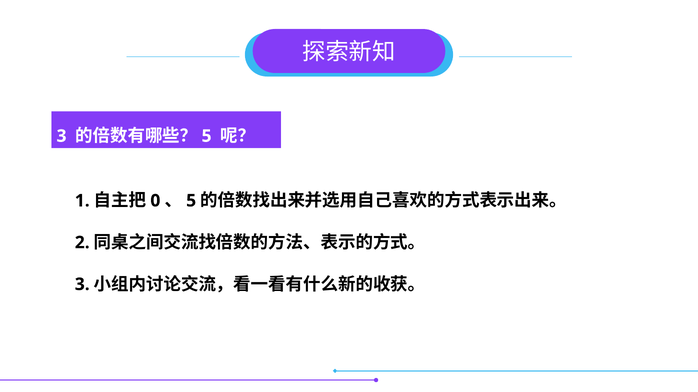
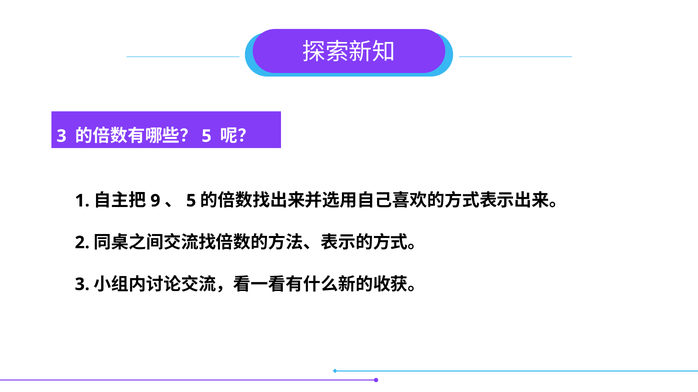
0: 0 -> 9
